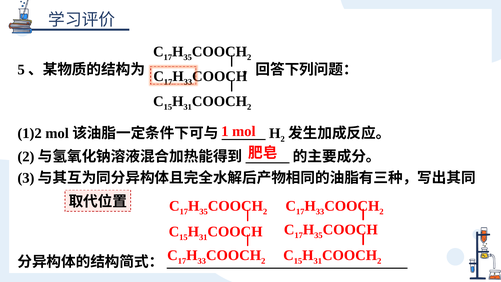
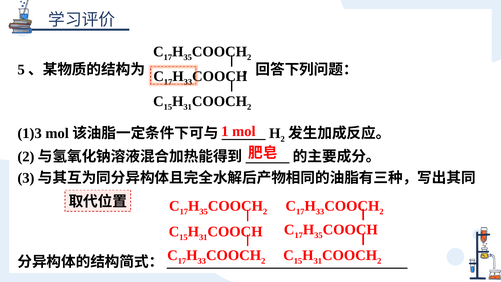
1)2: 1)2 -> 1)3
